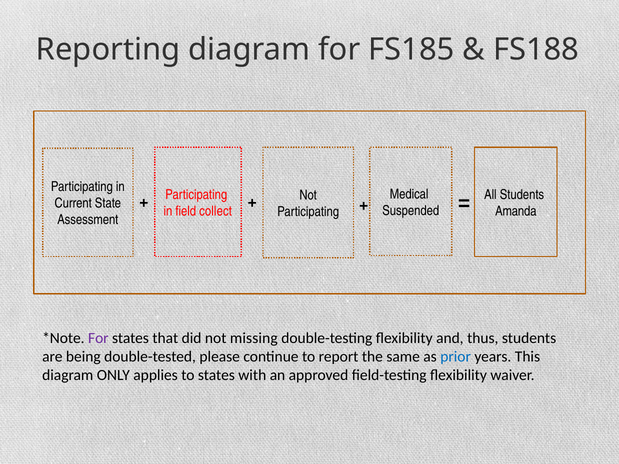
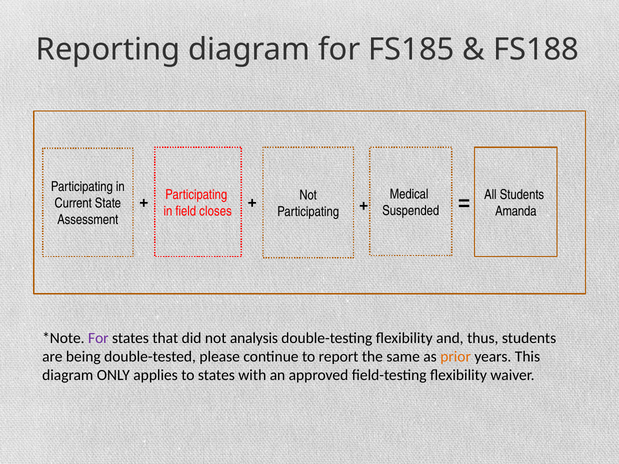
collect: collect -> closes
missing: missing -> analysis
prior colour: blue -> orange
